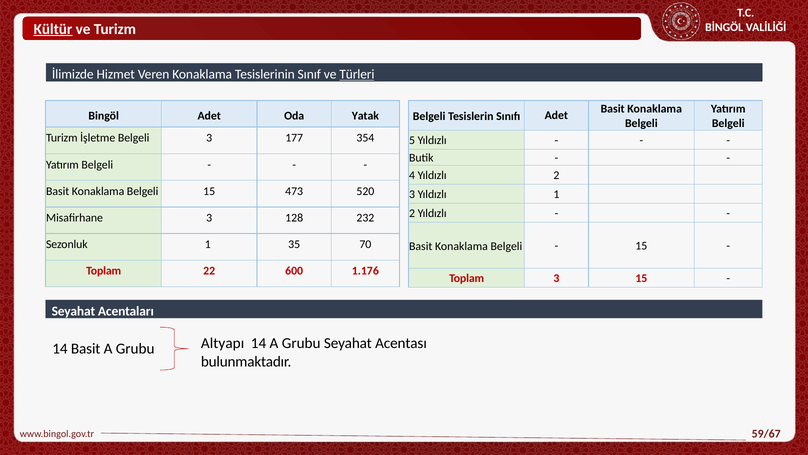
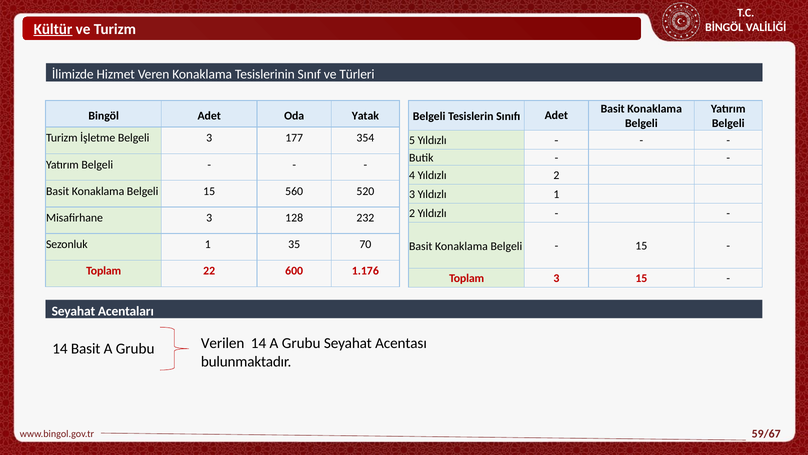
Türleri underline: present -> none
473: 473 -> 560
Altyapı: Altyapı -> Verilen
